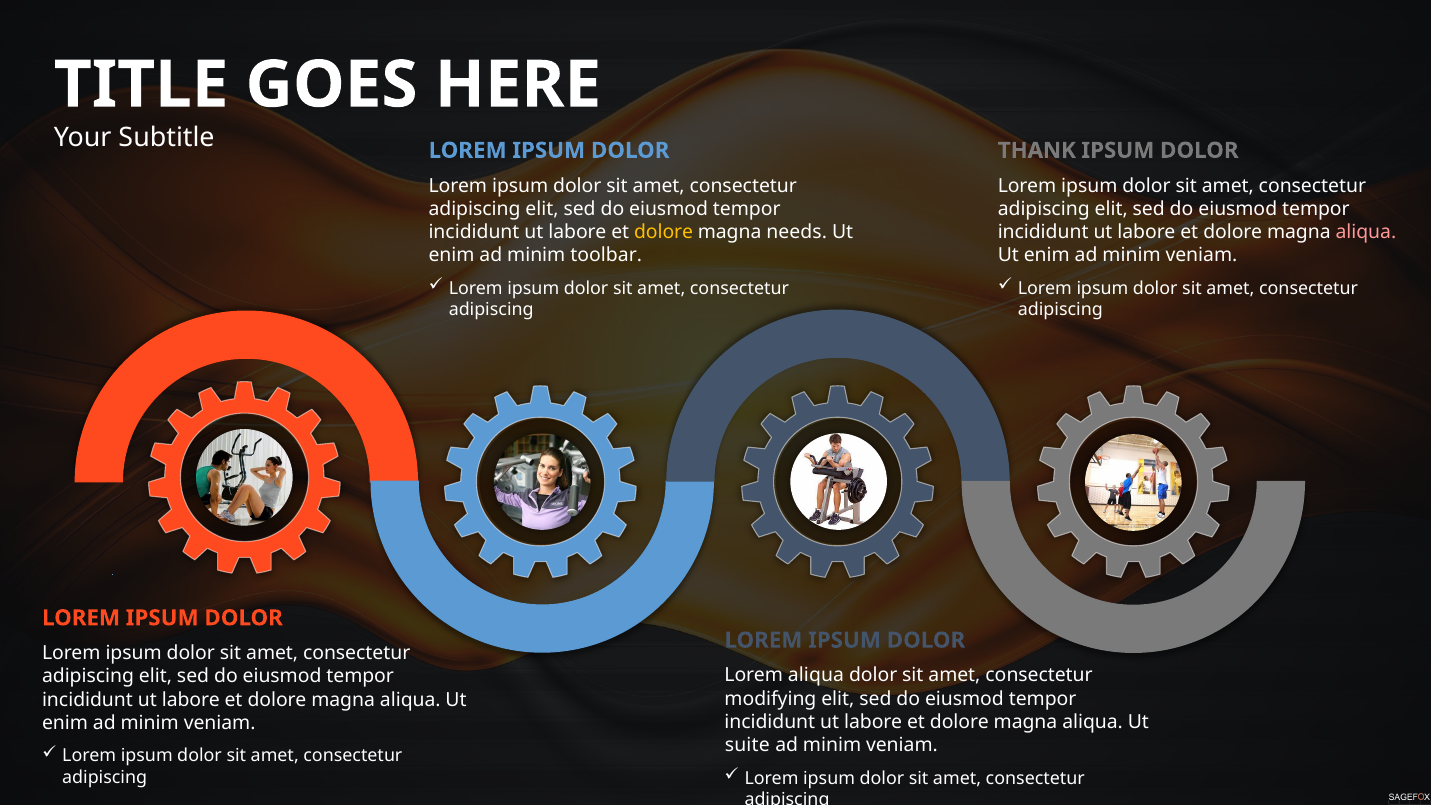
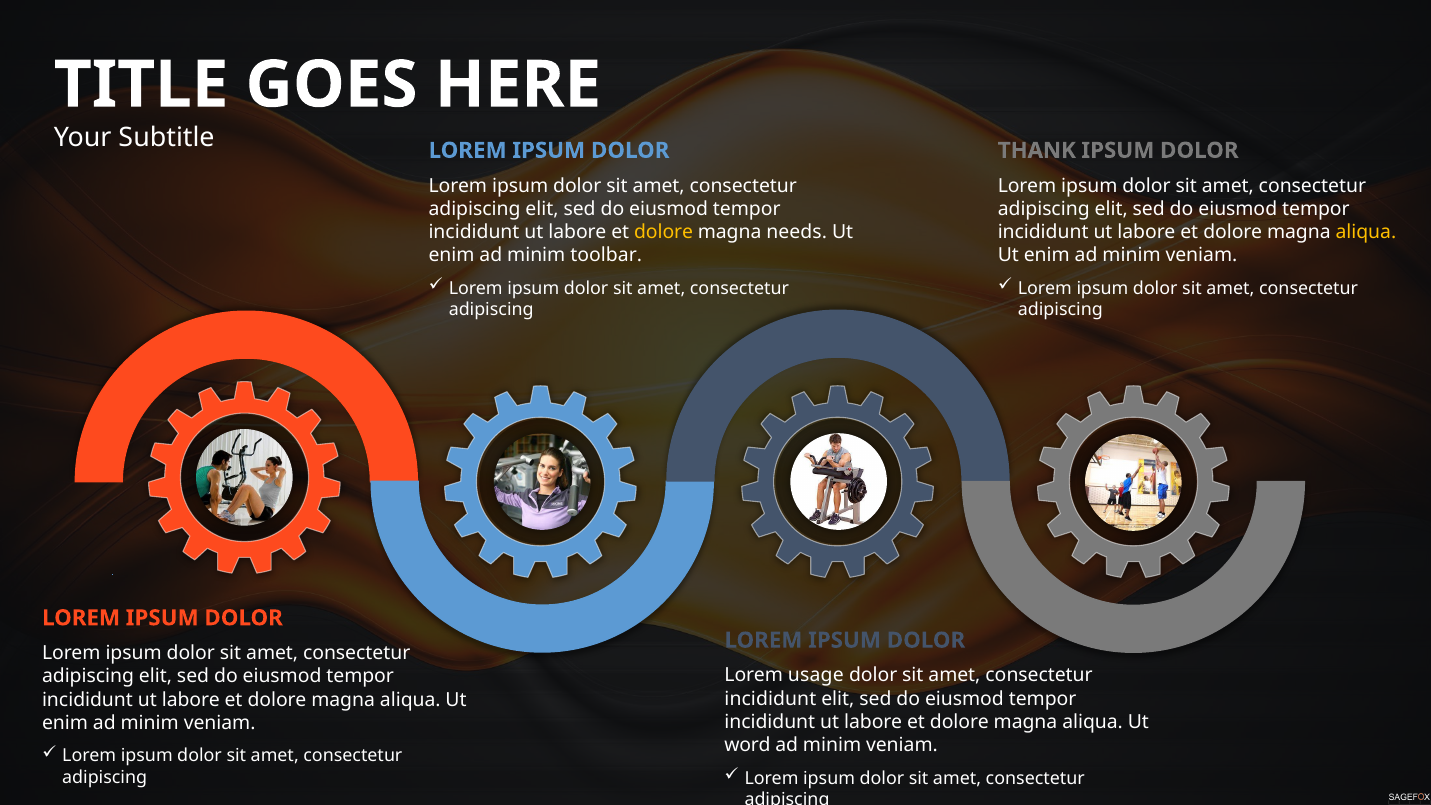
aliqua at (1366, 232) colour: pink -> yellow
Lorem aliqua: aliqua -> usage
modifying at (770, 699): modifying -> incididunt
suite: suite -> word
